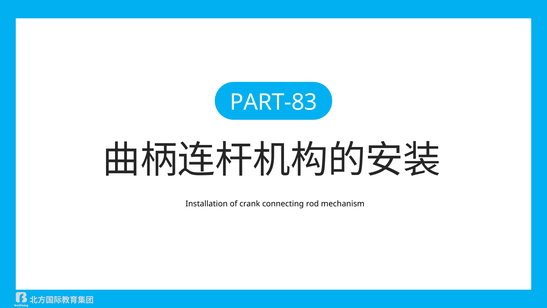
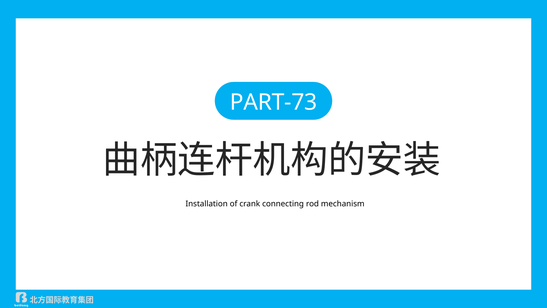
PART-83: PART-83 -> PART-73
